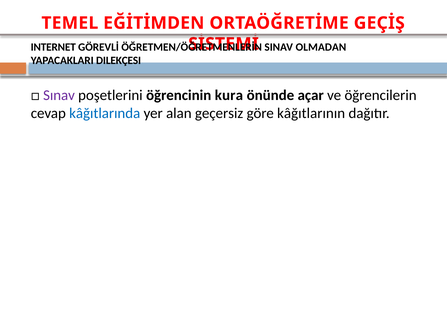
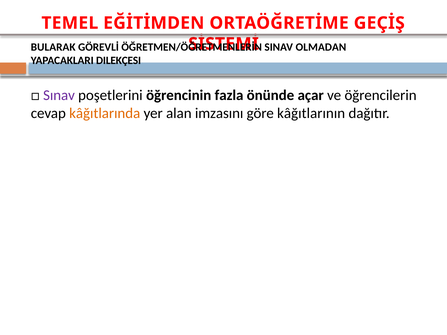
INTERNET: INTERNET -> BULARAK
kura: kura -> fazla
kâğıtlarında colour: blue -> orange
geçersiz: geçersiz -> imzasını
